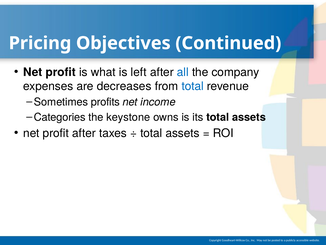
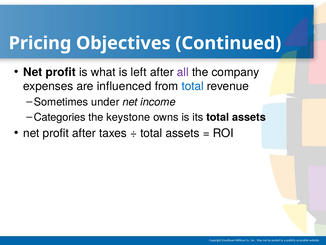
all colour: blue -> purple
decreases: decreases -> influenced
profits: profits -> under
